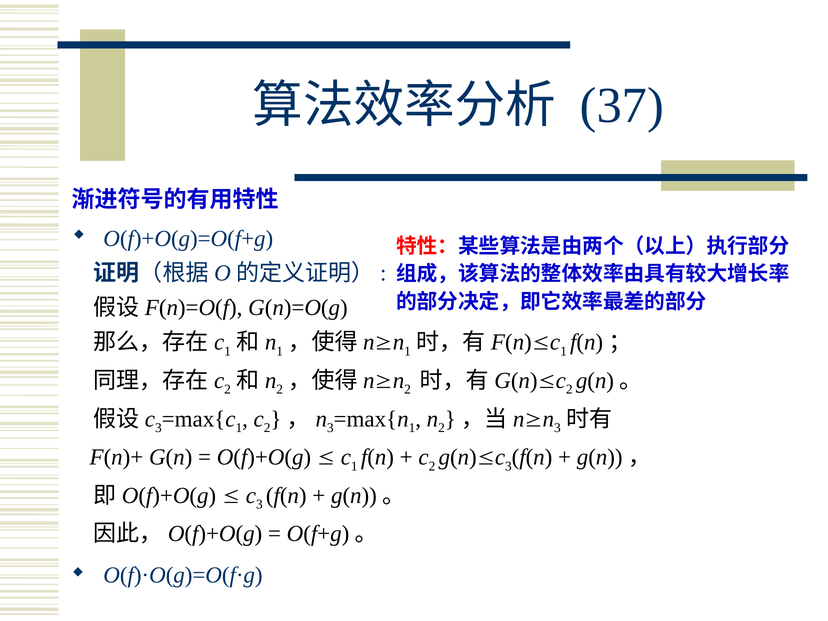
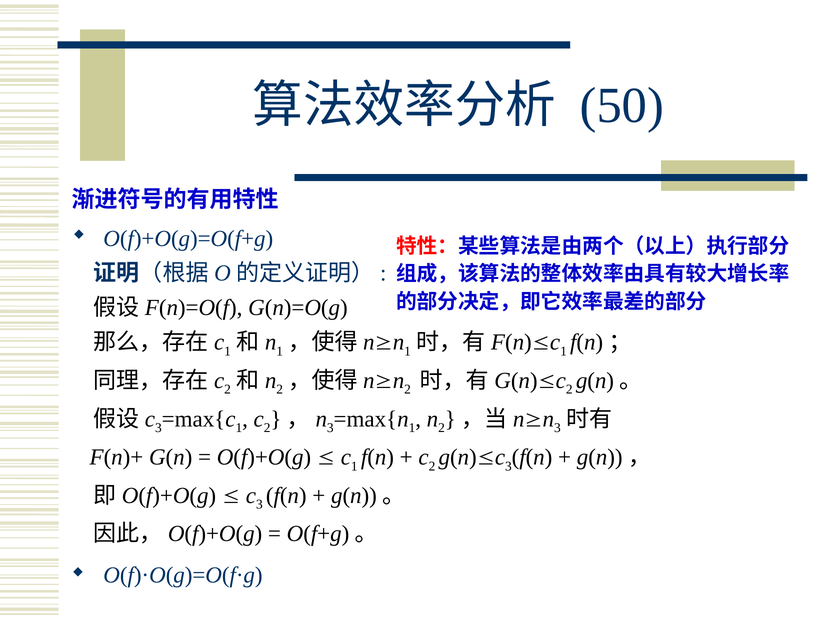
37: 37 -> 50
